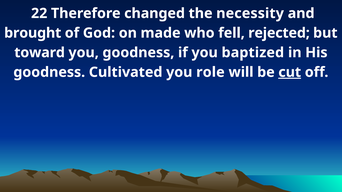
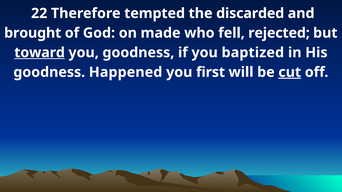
changed: changed -> tempted
necessity: necessity -> discarded
toward underline: none -> present
Cultivated: Cultivated -> Happened
role: role -> first
